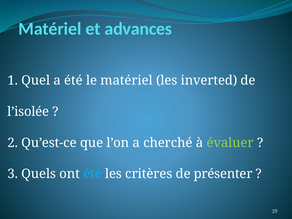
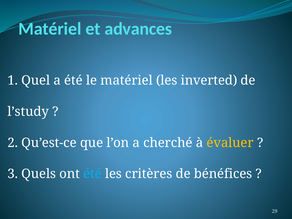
l’isolée: l’isolée -> l’study
évaluer colour: light green -> yellow
présenter: présenter -> bénéfices
